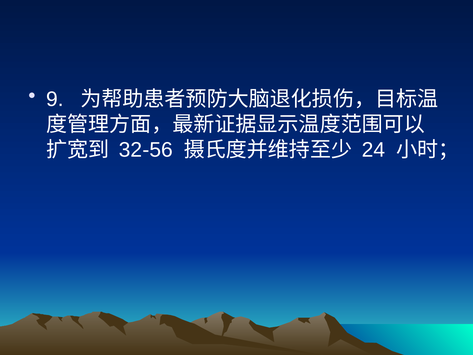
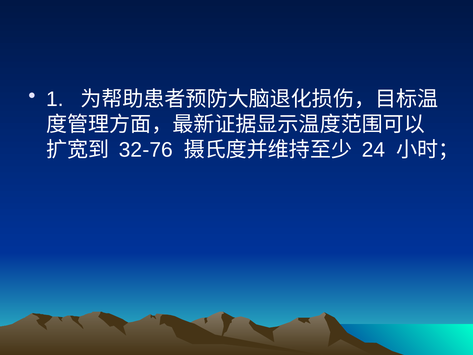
9: 9 -> 1
32-56: 32-56 -> 32-76
